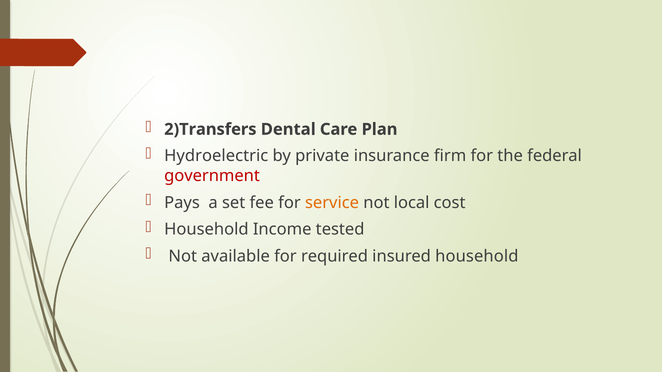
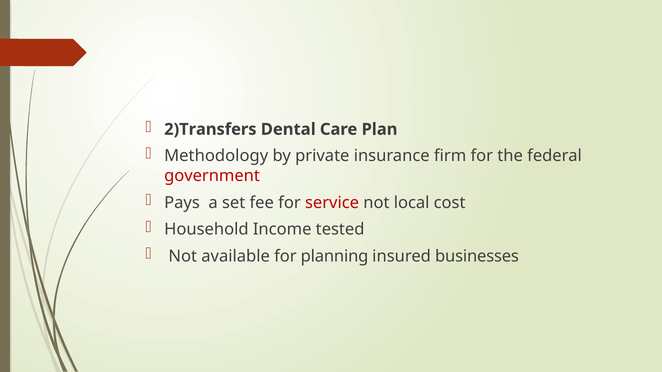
Hydroelectric: Hydroelectric -> Methodology
service colour: orange -> red
required: required -> planning
insured household: household -> businesses
